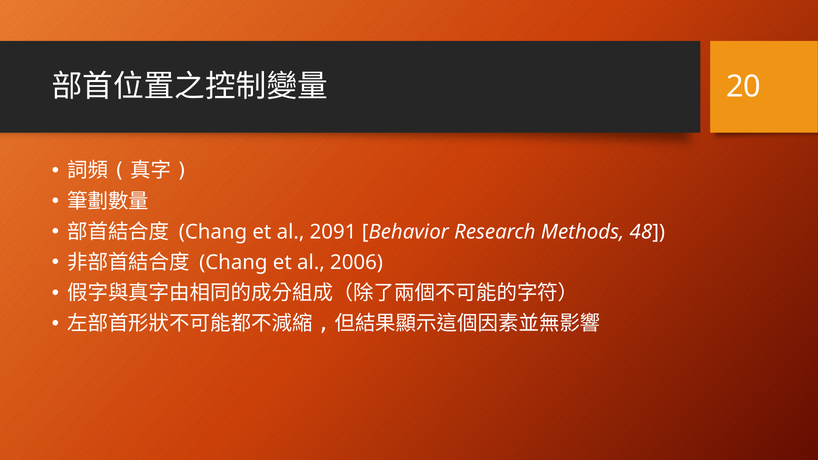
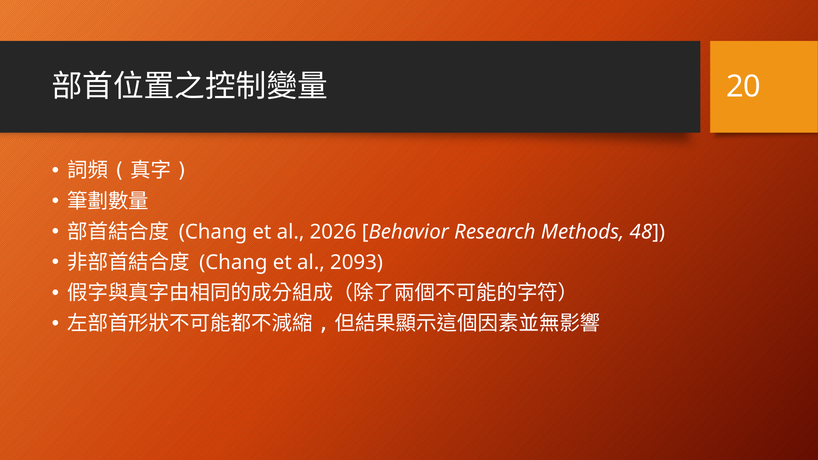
2091: 2091 -> 2026
2006: 2006 -> 2093
